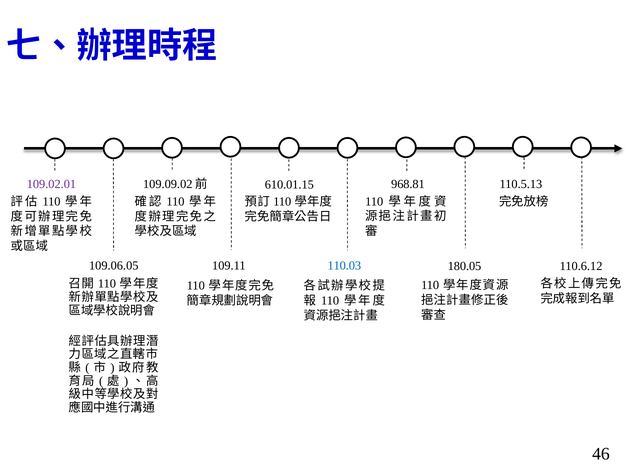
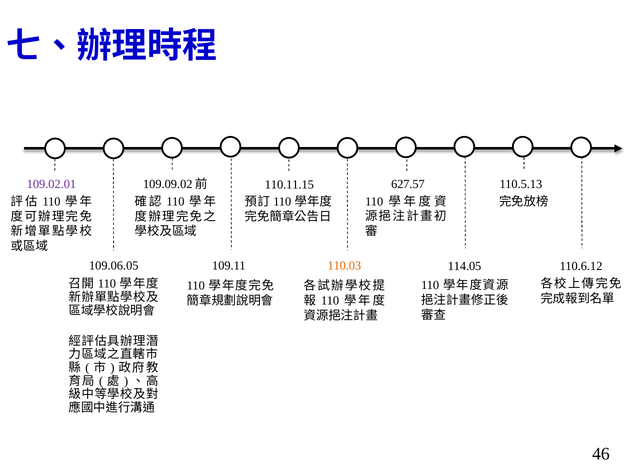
968.81: 968.81 -> 627.57
610.01.15: 610.01.15 -> 110.11.15
110.03 colour: blue -> orange
180.05: 180.05 -> 114.05
